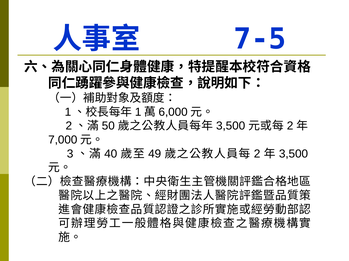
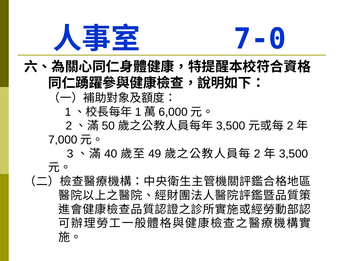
7-5: 7-5 -> 7-0
